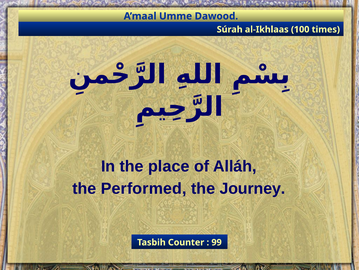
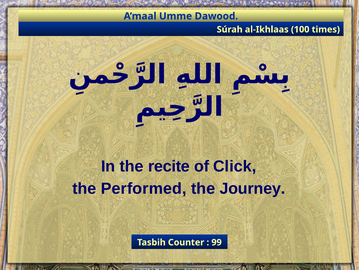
place: place -> recite
Alláh: Alláh -> Click
